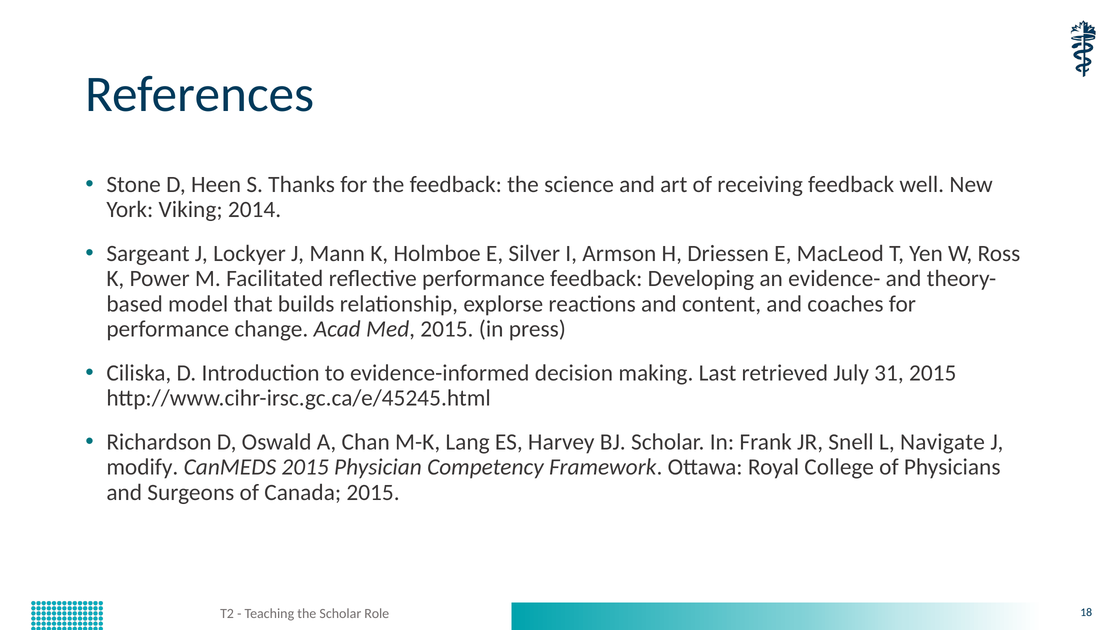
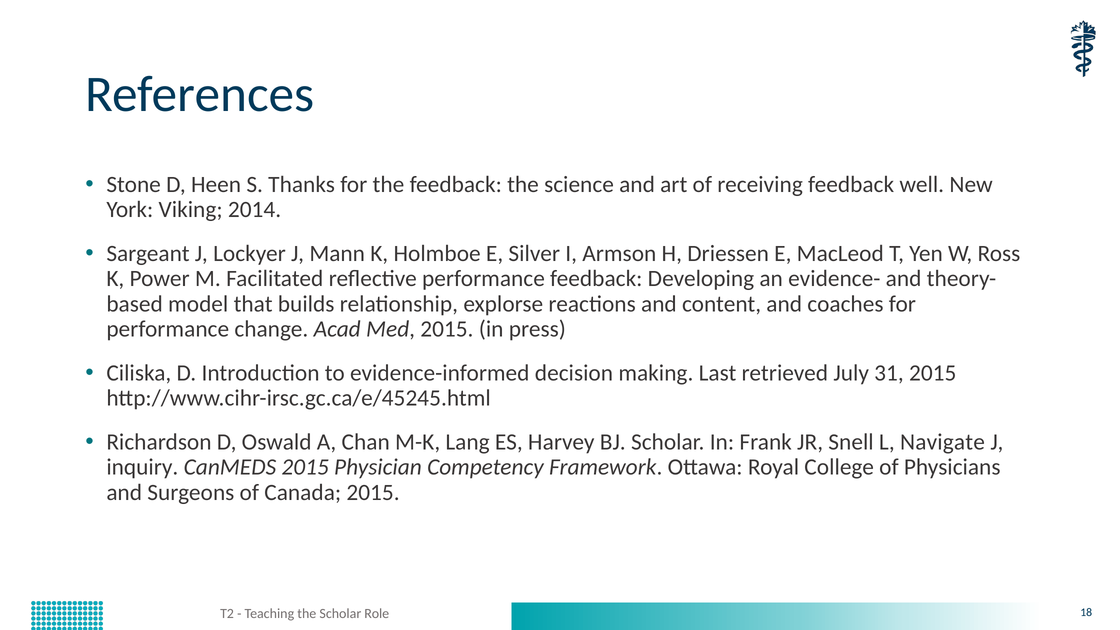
modify: modify -> inquiry
